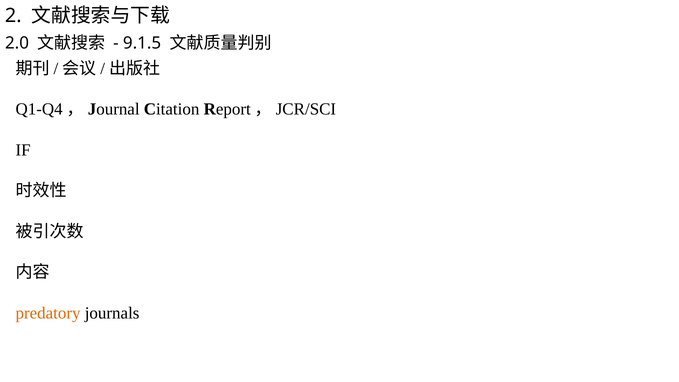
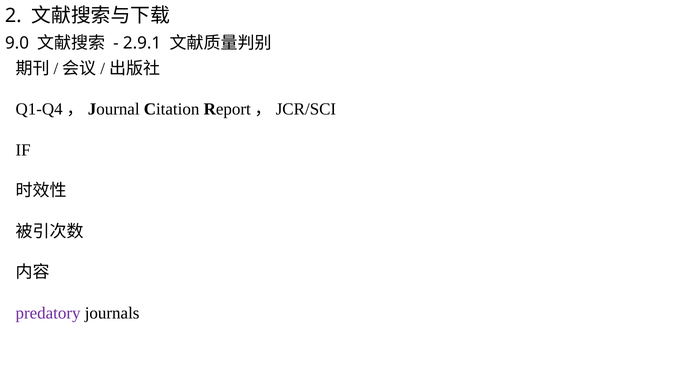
2.0: 2.0 -> 9.0
9.1.5: 9.1.5 -> 2.9.1
predatory colour: orange -> purple
